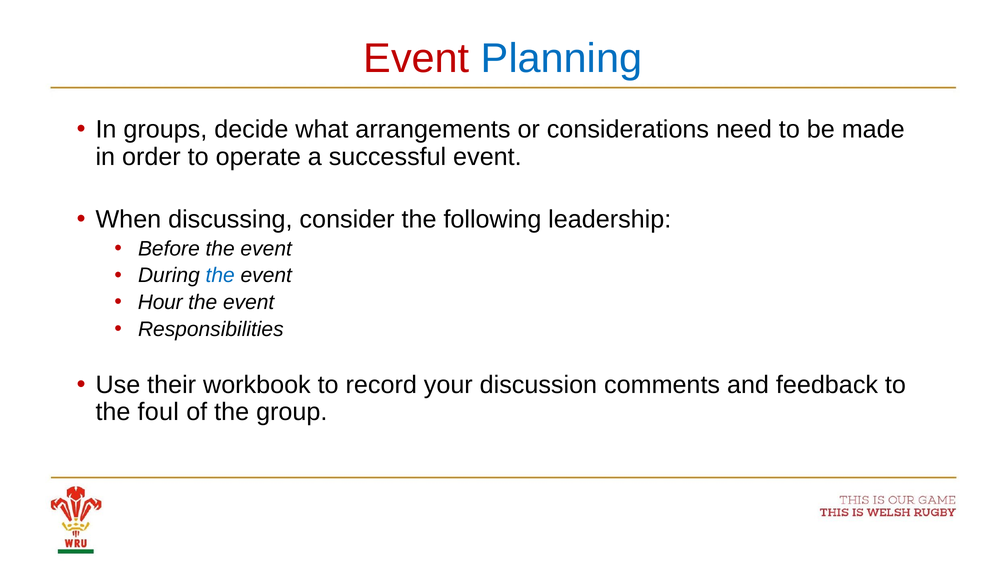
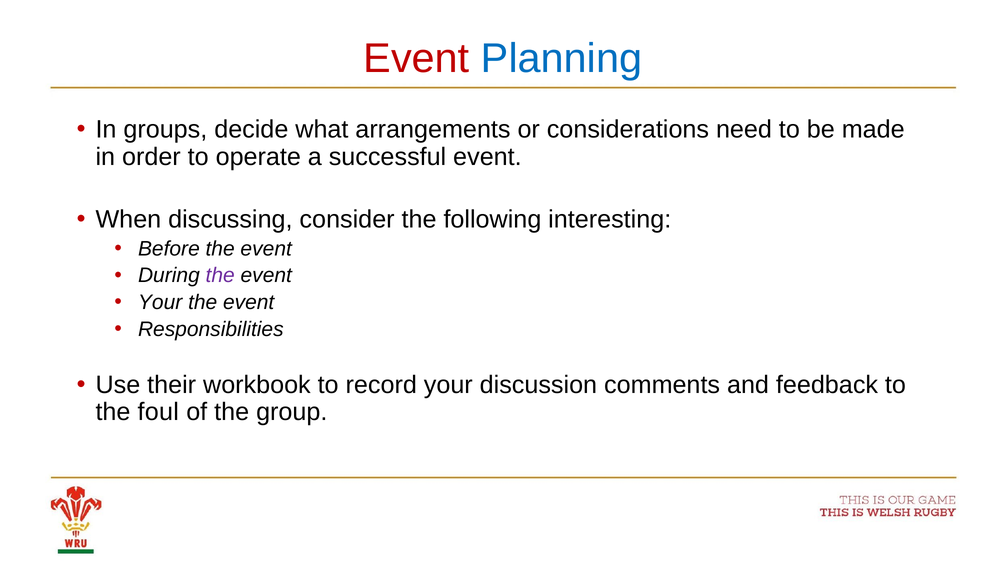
leadership: leadership -> interesting
the at (220, 275) colour: blue -> purple
Hour at (160, 302): Hour -> Your
